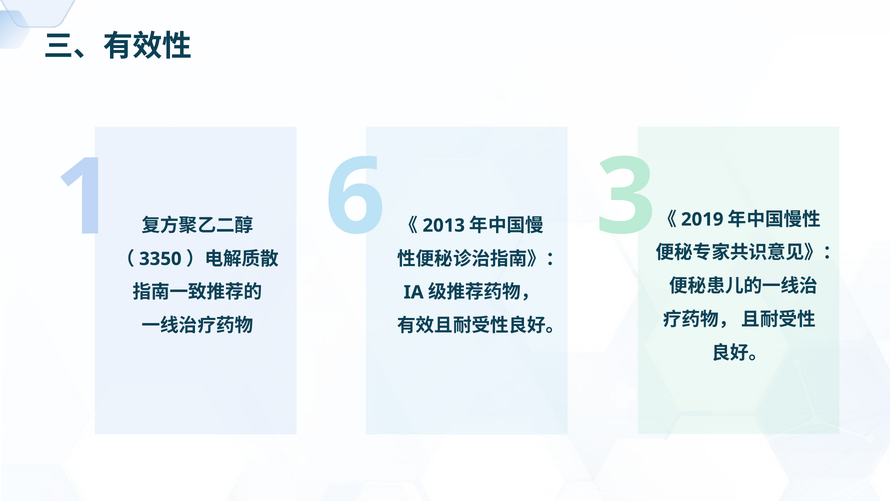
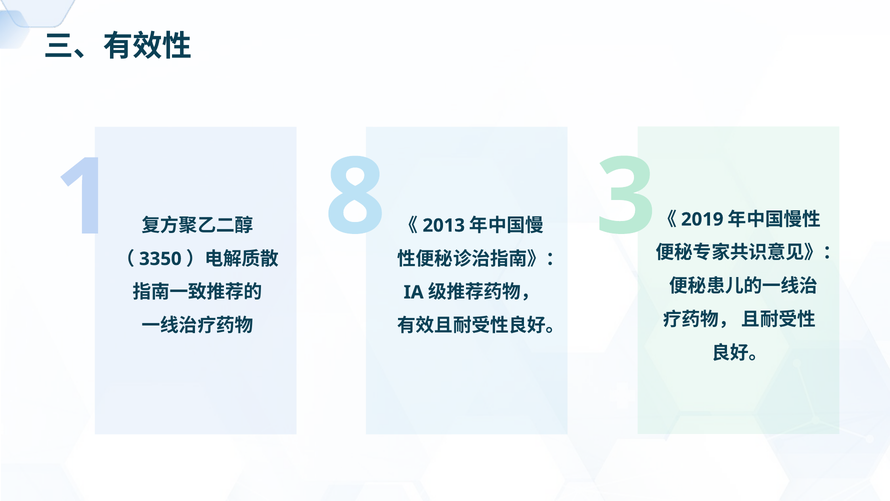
6: 6 -> 8
